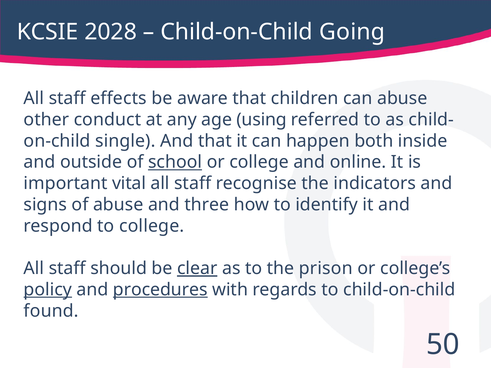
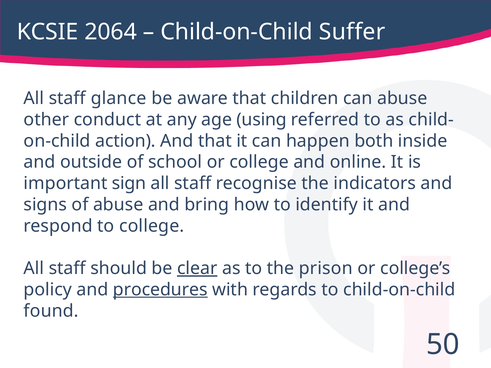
2028: 2028 -> 2064
Going: Going -> Suffer
effects: effects -> glance
single: single -> action
school underline: present -> none
vital: vital -> sign
three: three -> bring
policy underline: present -> none
